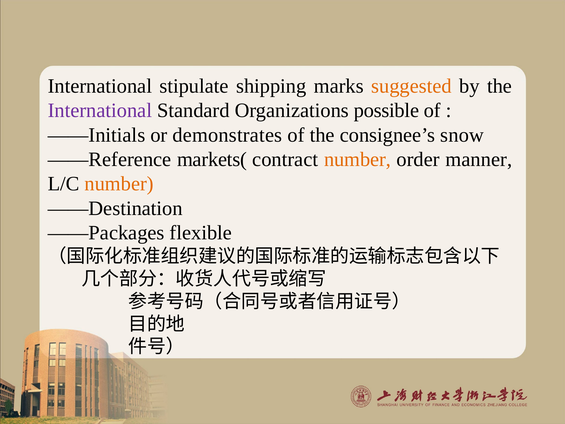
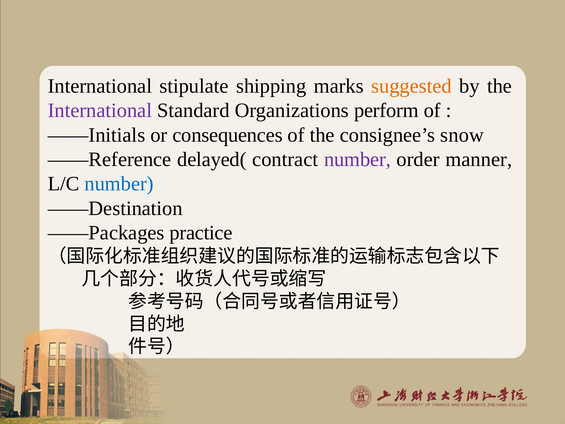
possible: possible -> perform
demonstrates: demonstrates -> consequences
markets(: markets( -> delayed(
number at (357, 159) colour: orange -> purple
number at (119, 184) colour: orange -> blue
flexible: flexible -> practice
